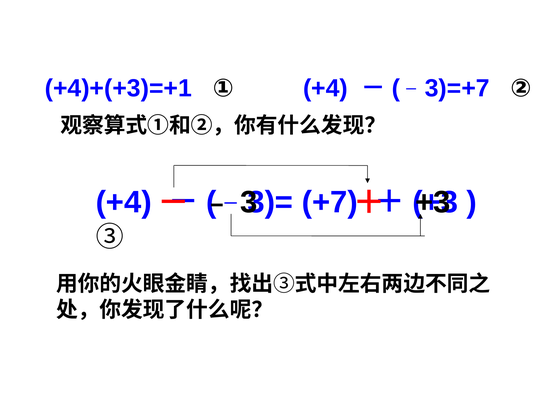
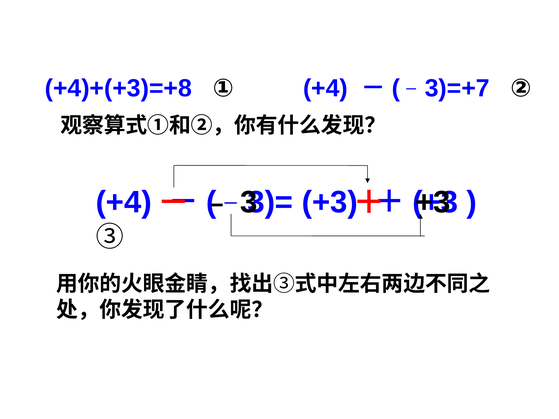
+4)+(+3)=+1: +4)+(+3)=+1 -> +4)+(+3)=+8
+7 at (330, 202): +7 -> +3
